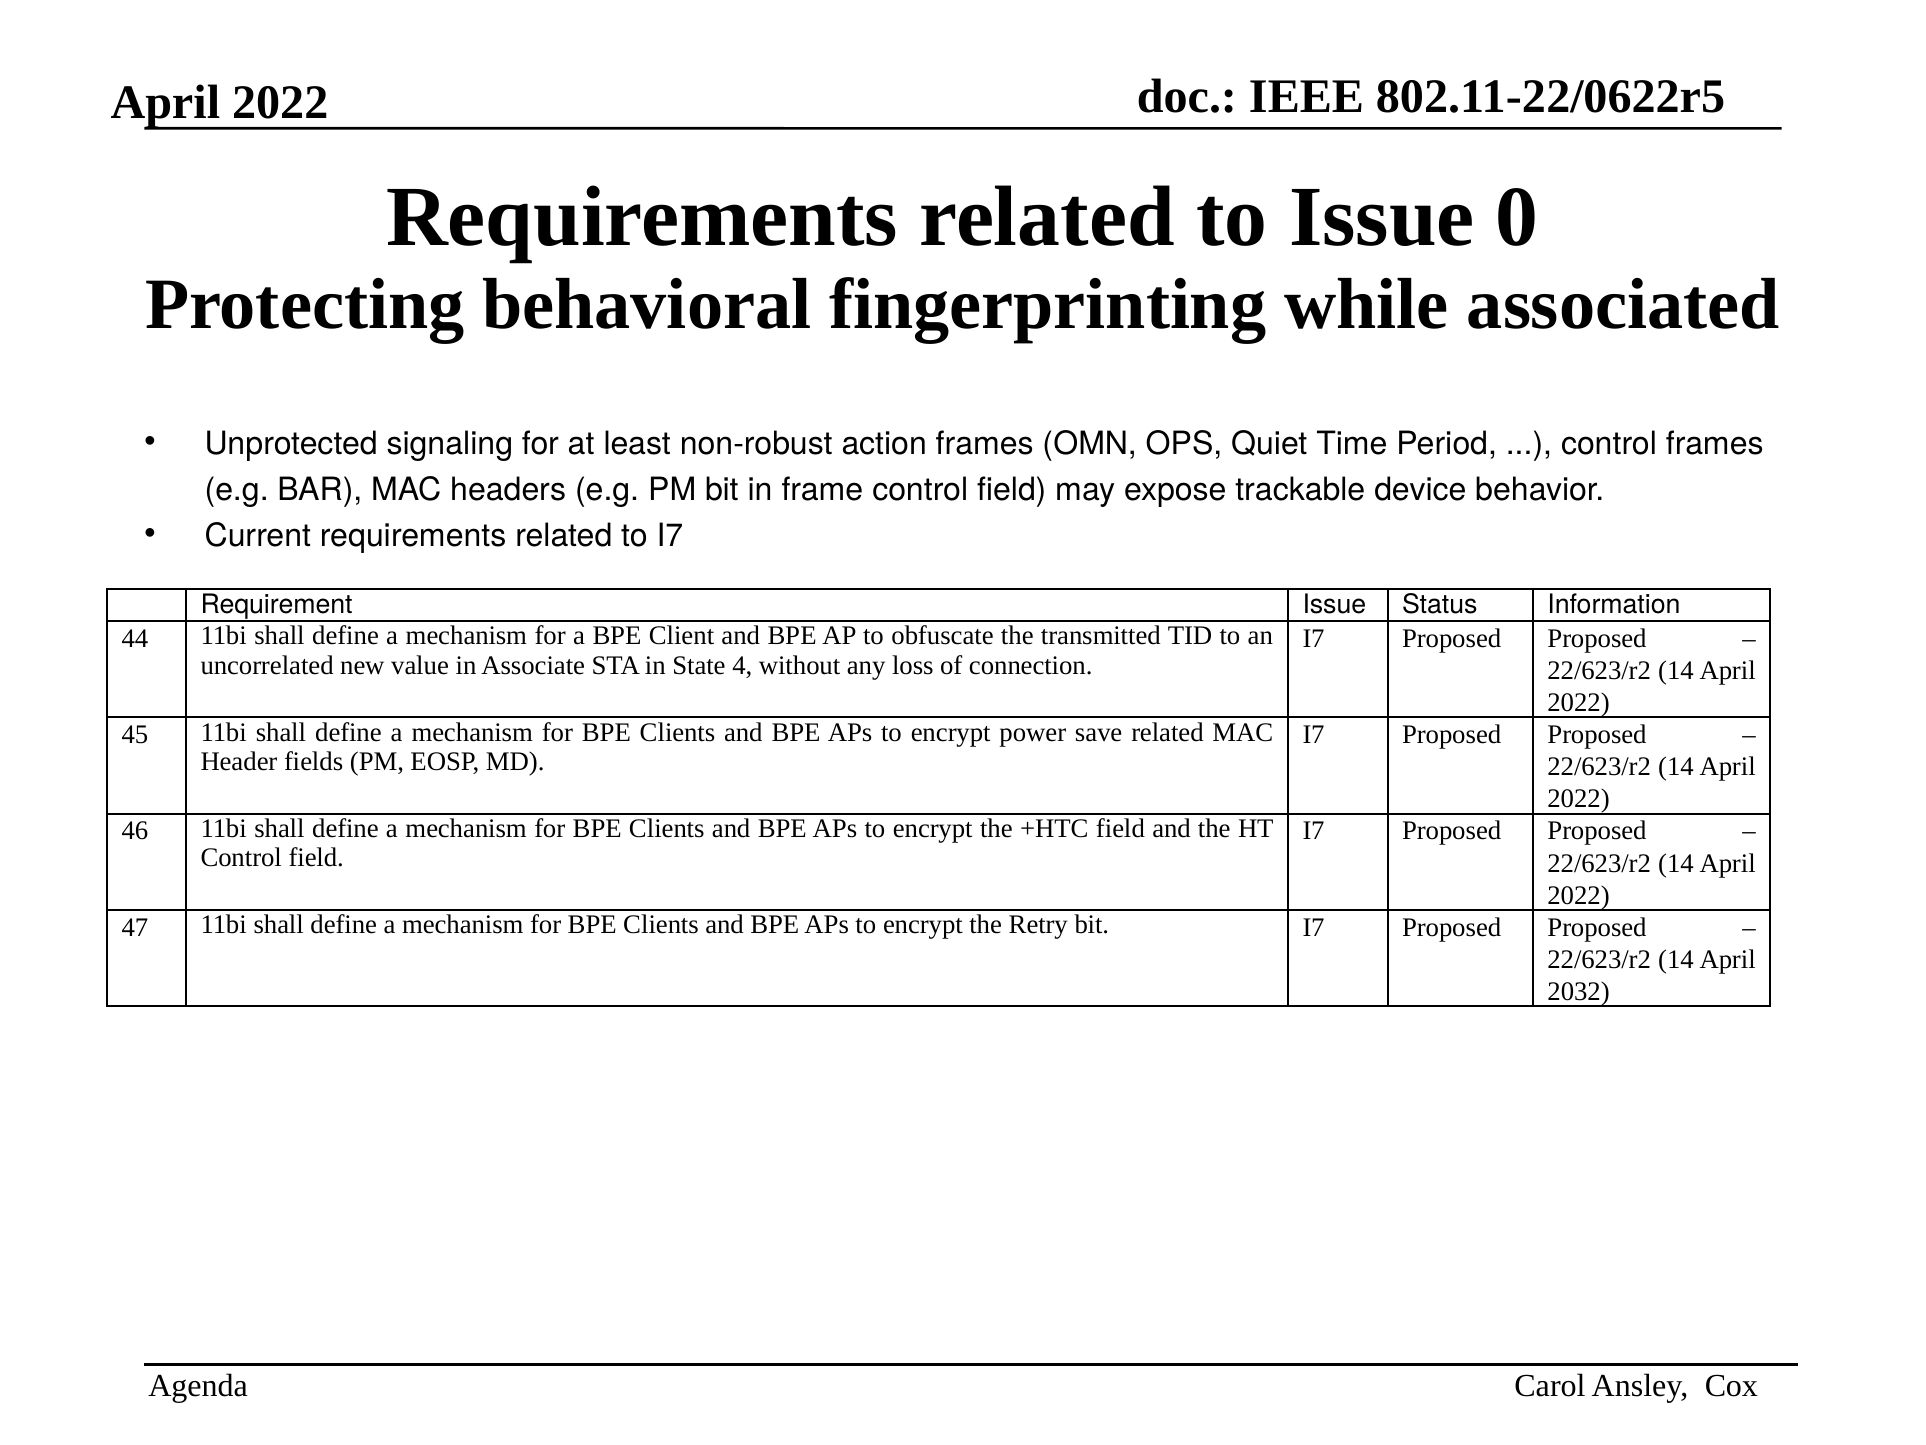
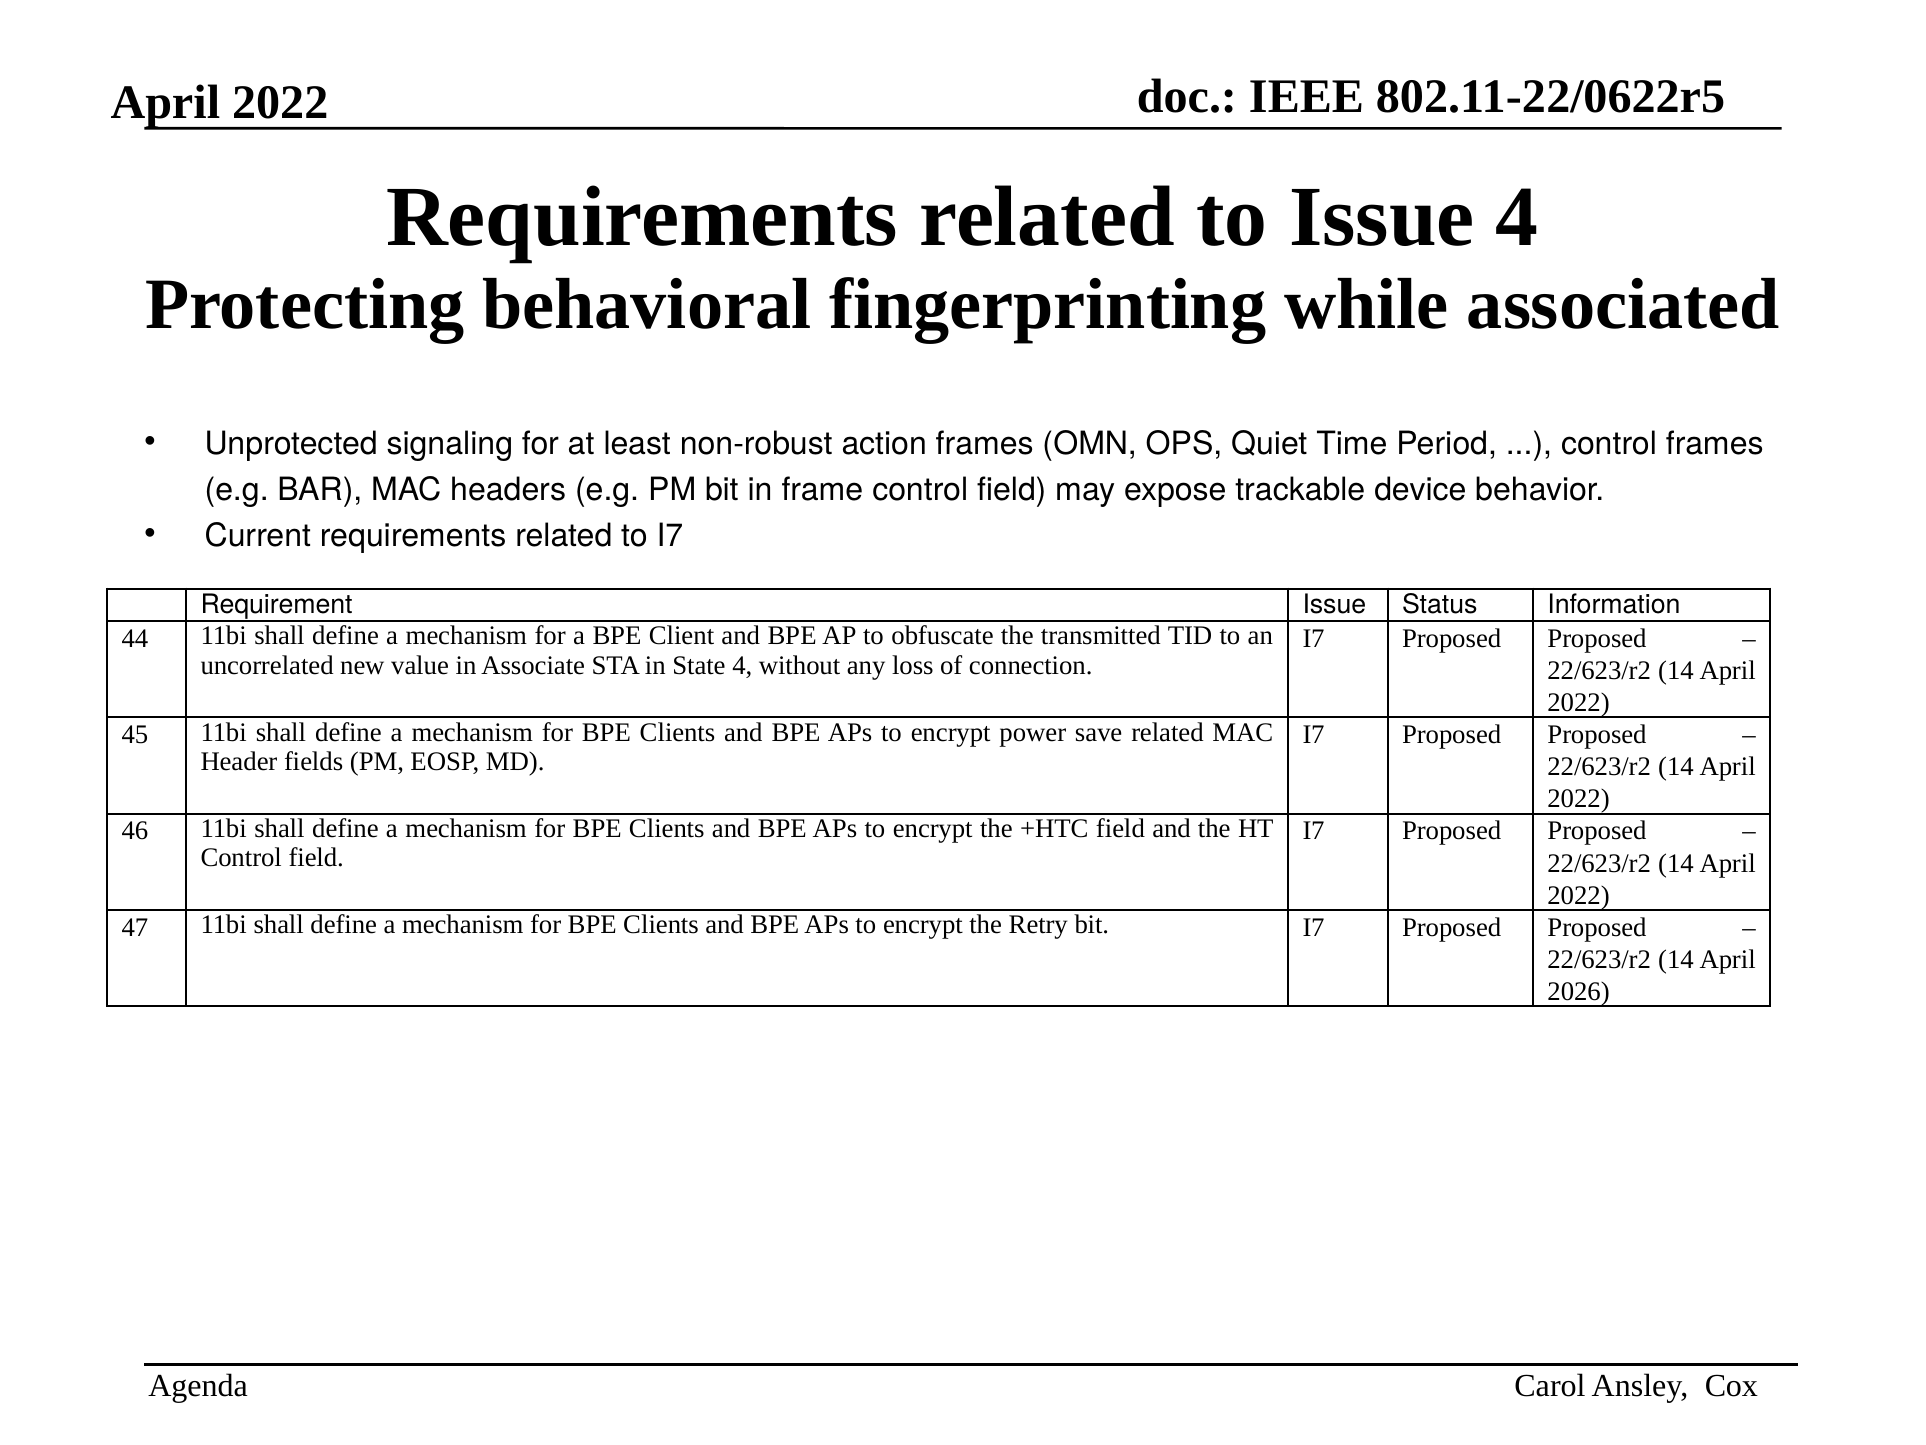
Issue 0: 0 -> 4
2032: 2032 -> 2026
